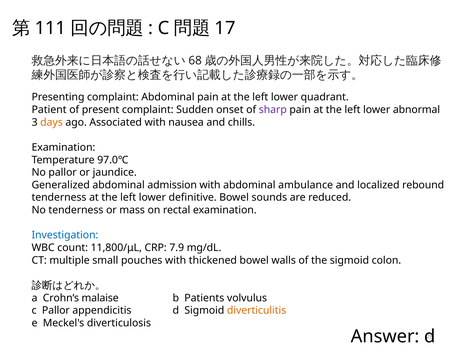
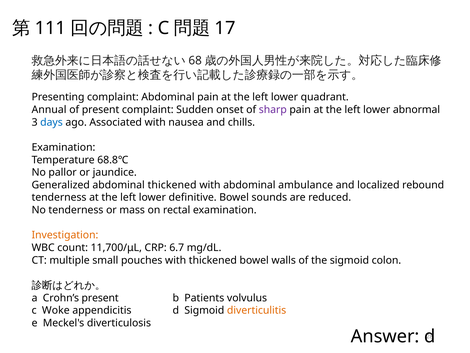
Patient: Patient -> Annual
days colour: orange -> blue
97.0℃: 97.0℃ -> 68.8℃
abdominal admission: admission -> thickened
Investigation colour: blue -> orange
11,800/μL: 11,800/μL -> 11,700/μL
7.9: 7.9 -> 6.7
Crohn’s malaise: malaise -> present
c Pallor: Pallor -> Woke
